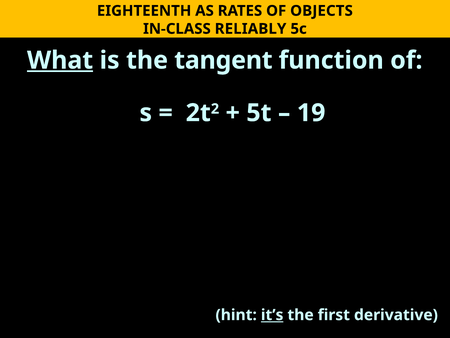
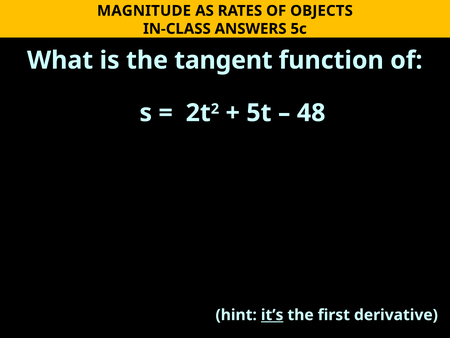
EIGHTEENTH: EIGHTEENTH -> MAGNITUDE
RELIABLY: RELIABLY -> ANSWERS
What underline: present -> none
19: 19 -> 48
